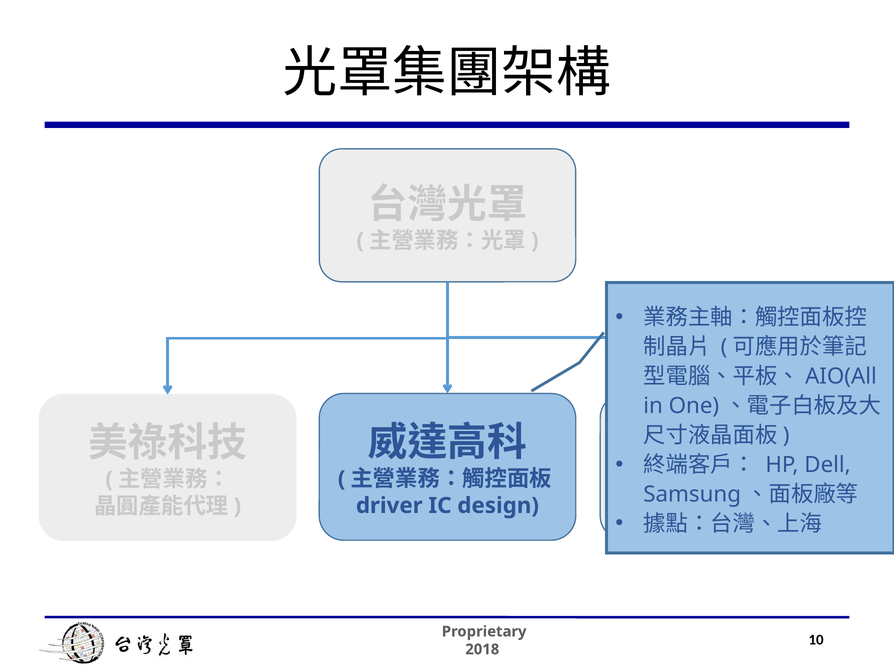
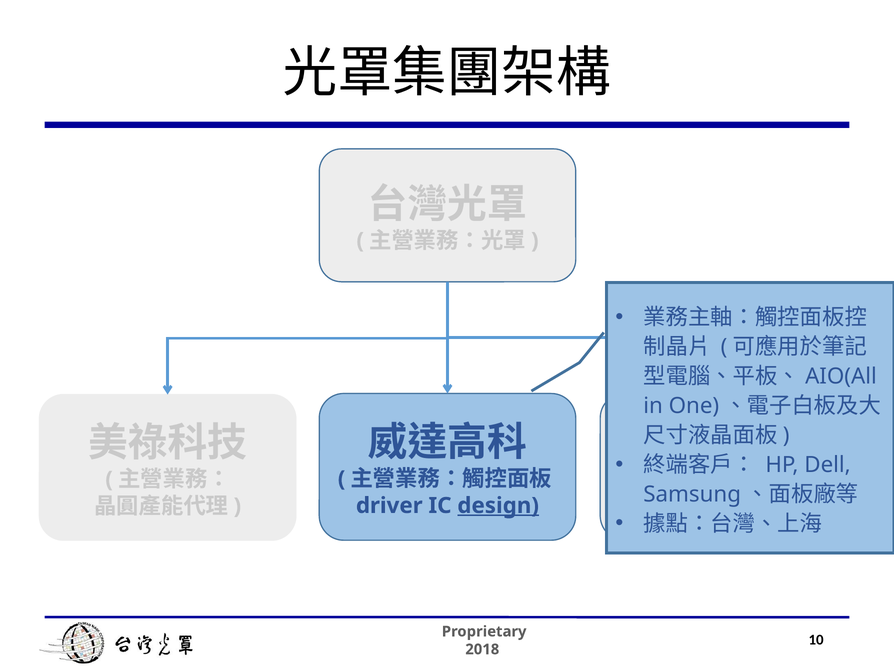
design underline: none -> present
